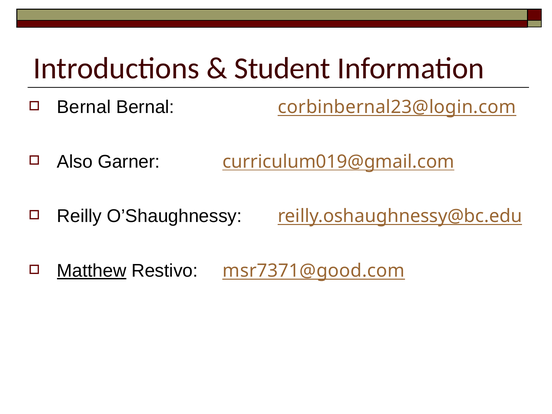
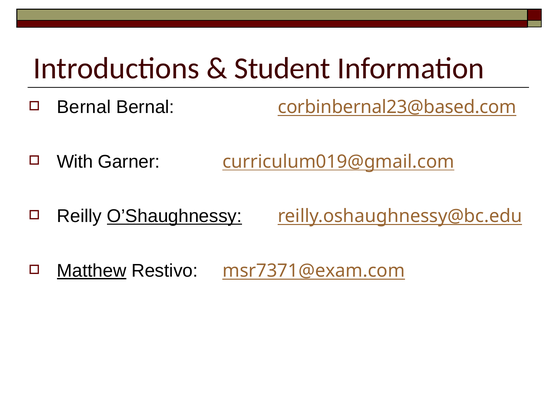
corbinbernal23@login.com: corbinbernal23@login.com -> corbinbernal23@based.com
Also: Also -> With
O’Shaughnessy underline: none -> present
msr7371@good.com: msr7371@good.com -> msr7371@exam.com
